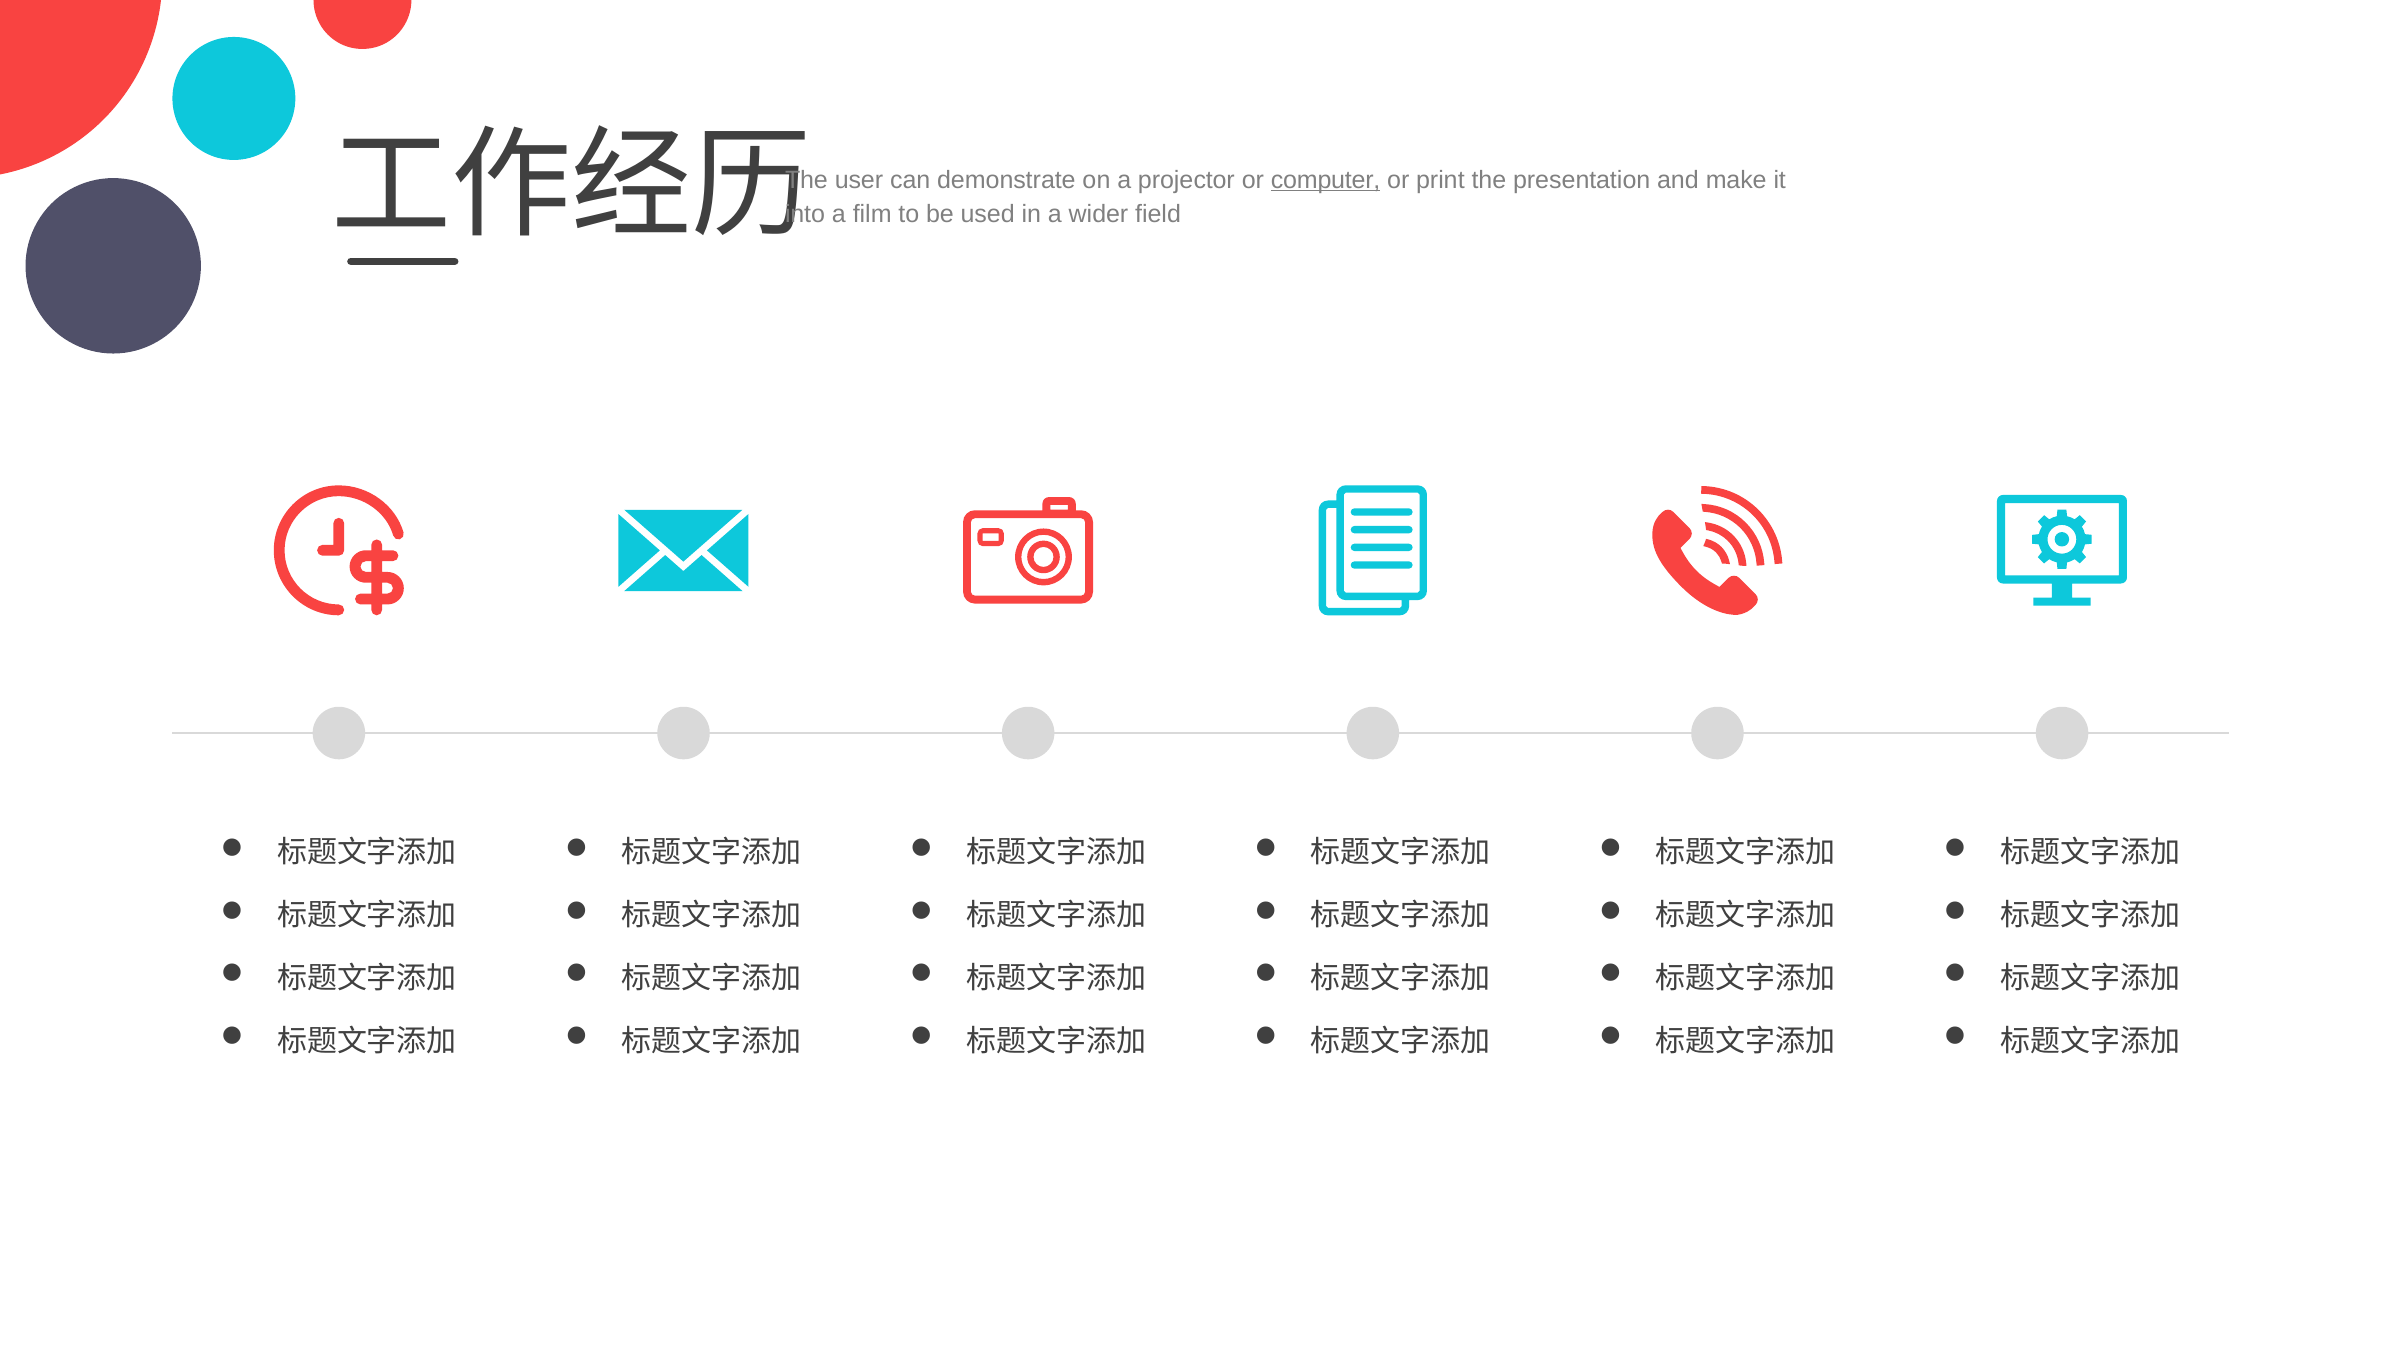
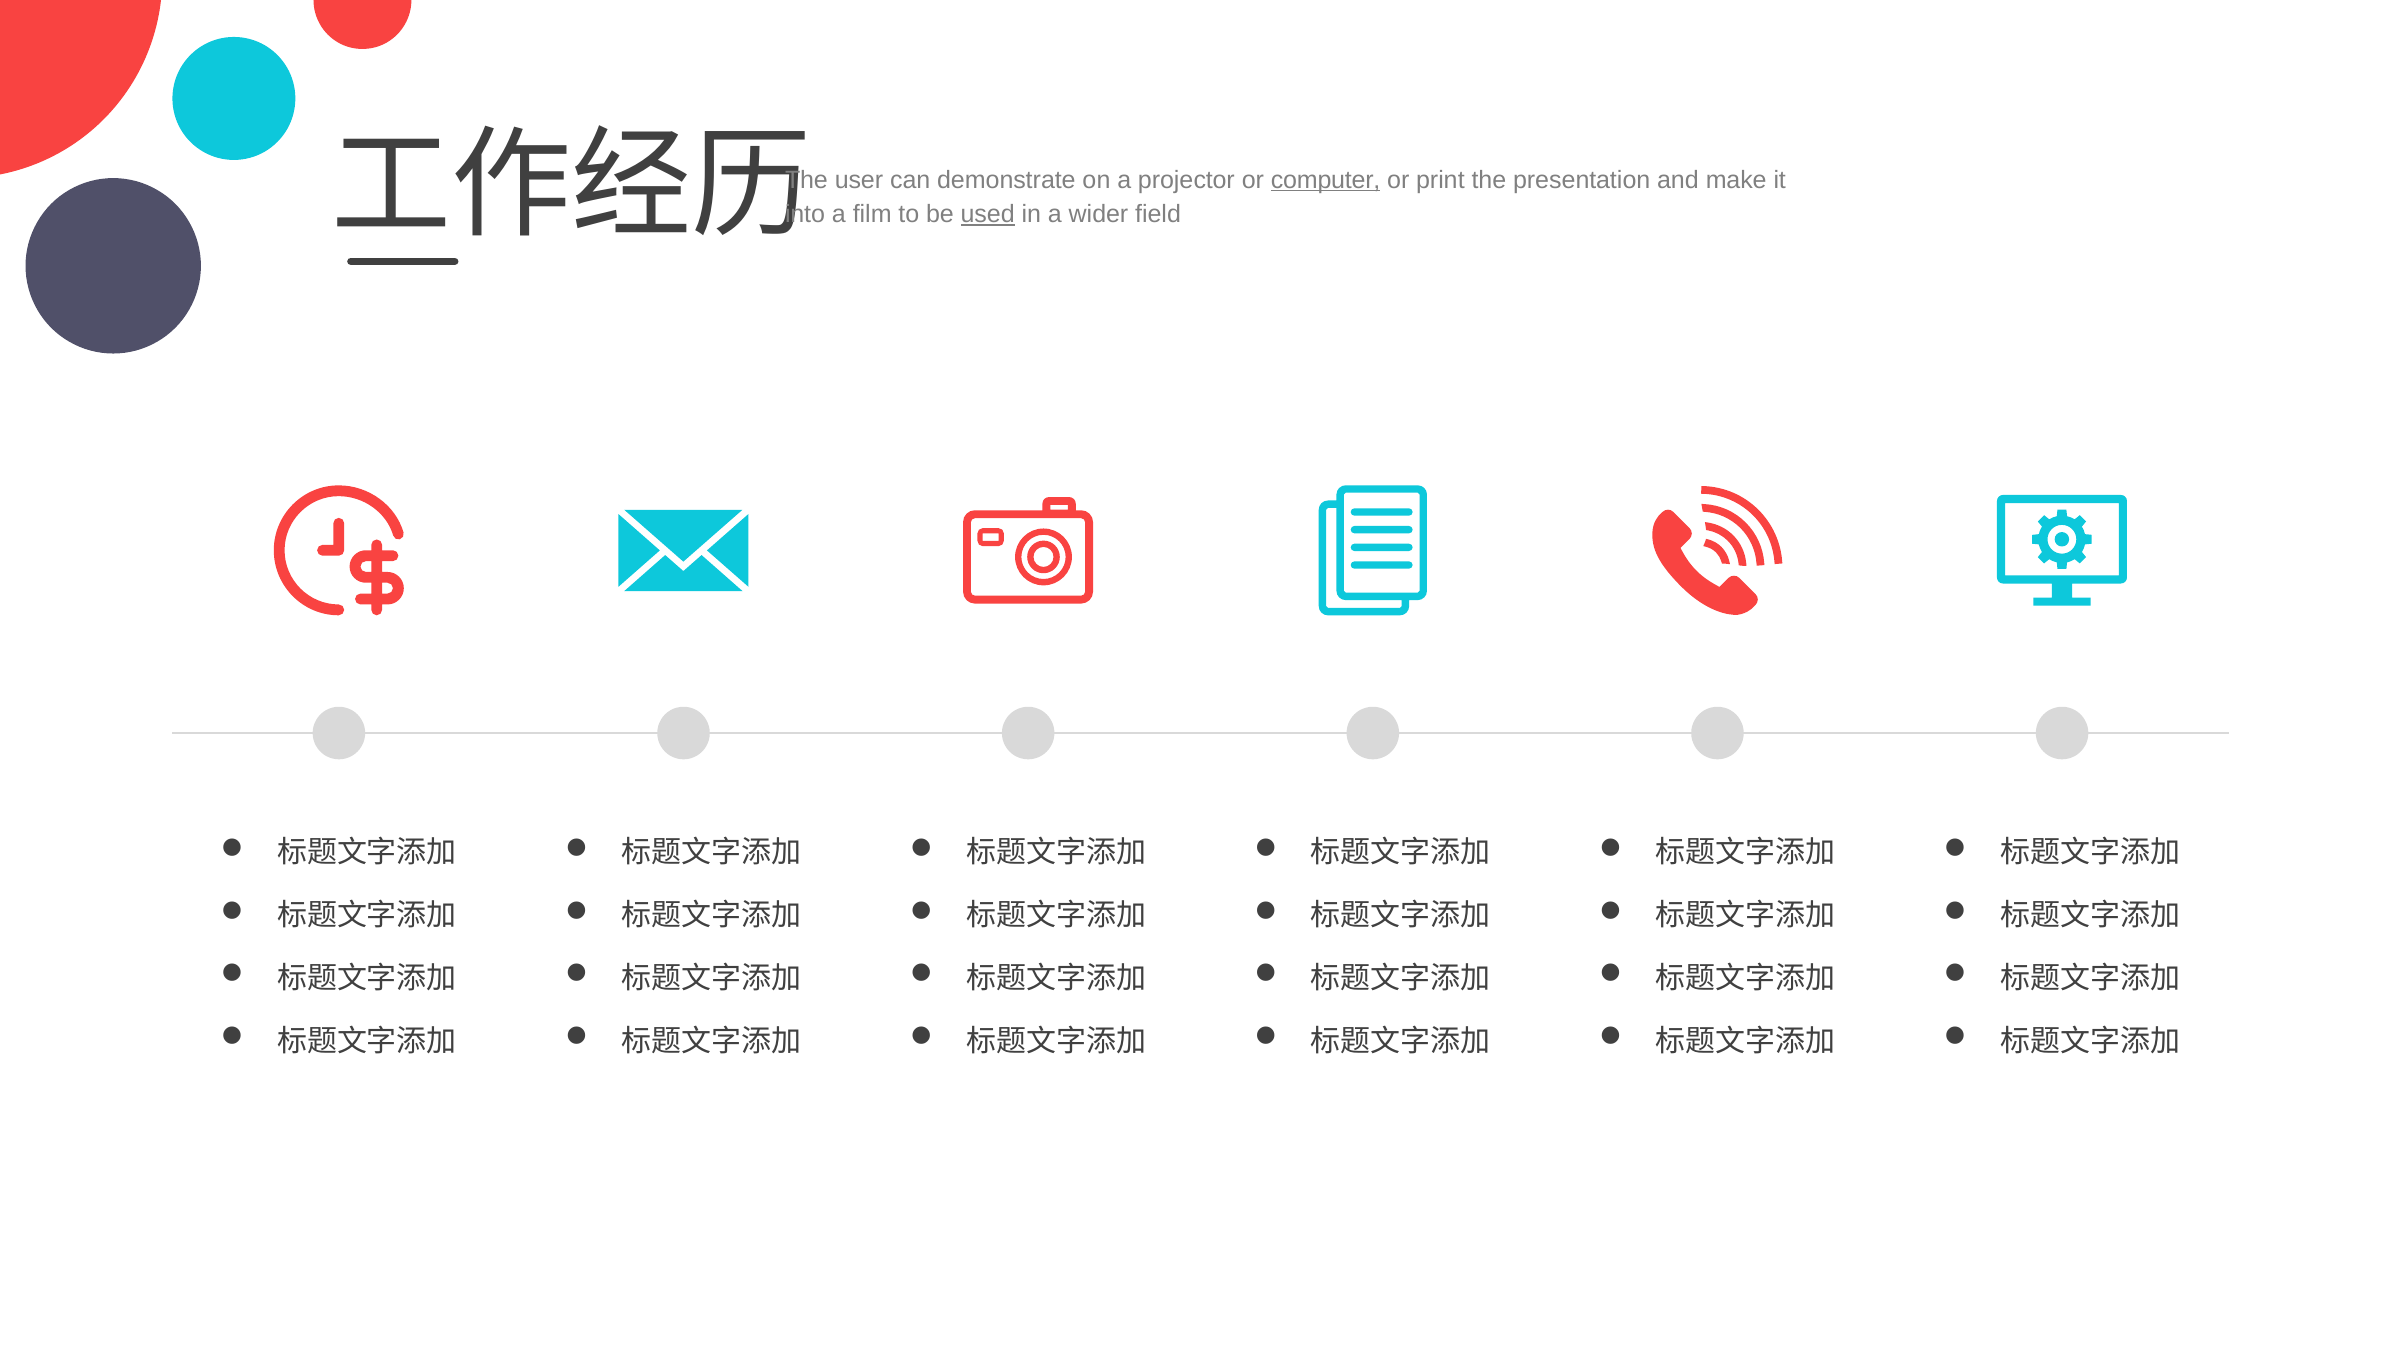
used underline: none -> present
